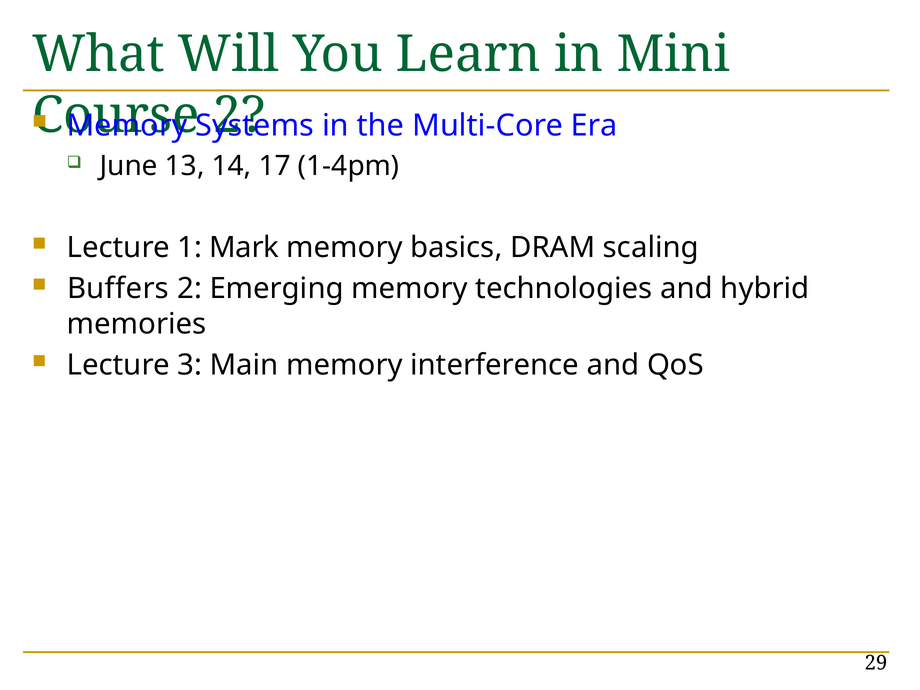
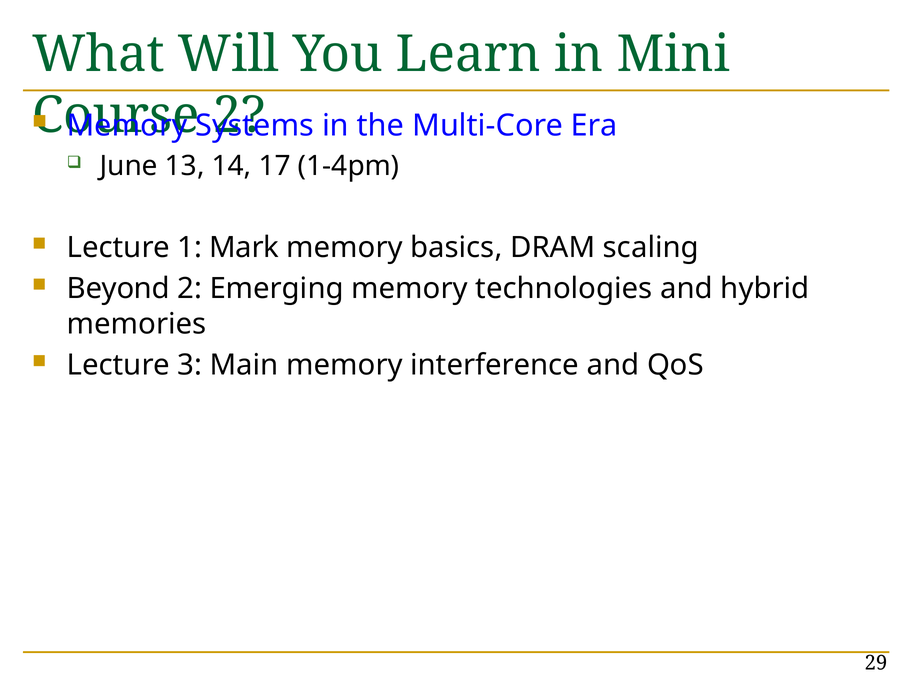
Buffers: Buffers -> Beyond
